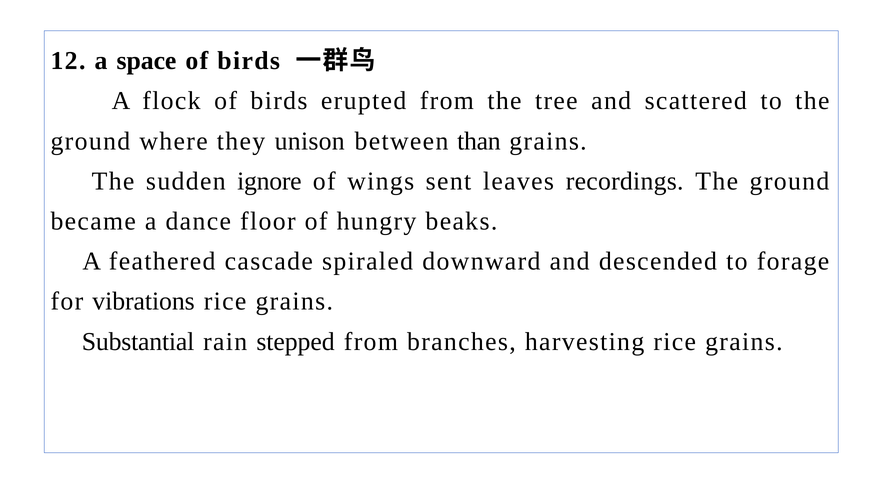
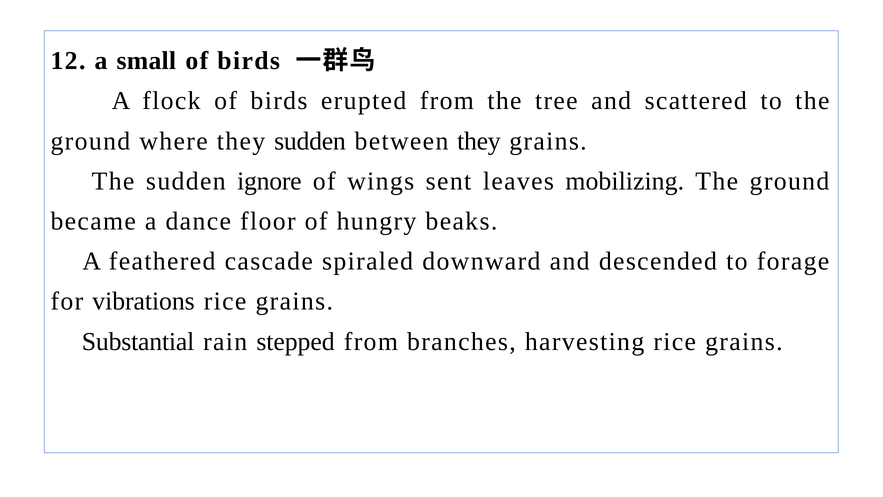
space: space -> small
they unison: unison -> sudden
between than: than -> they
recordings: recordings -> mobilizing
